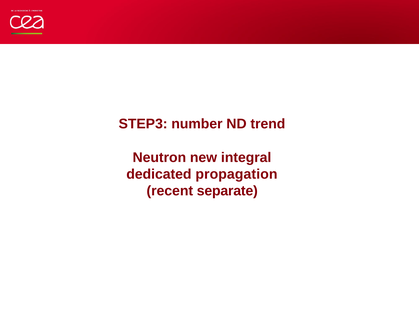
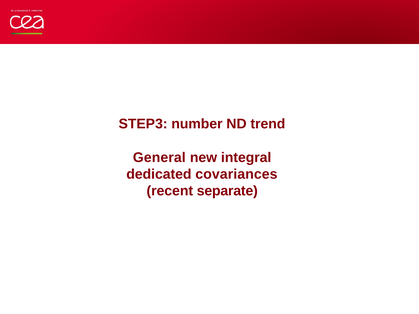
Neutron: Neutron -> General
propagation: propagation -> covariances
